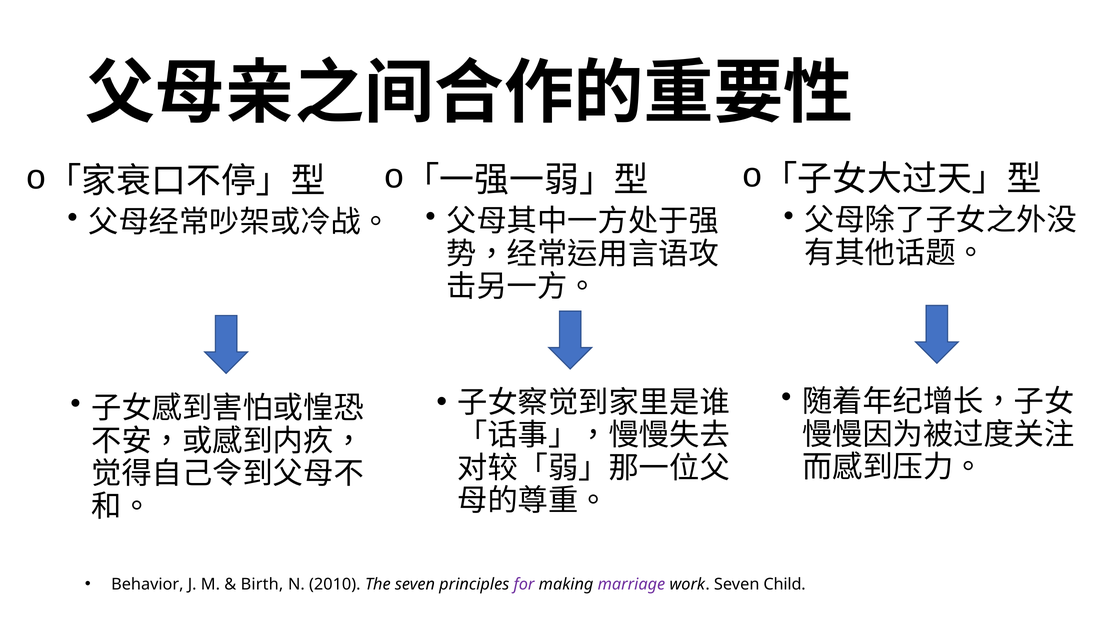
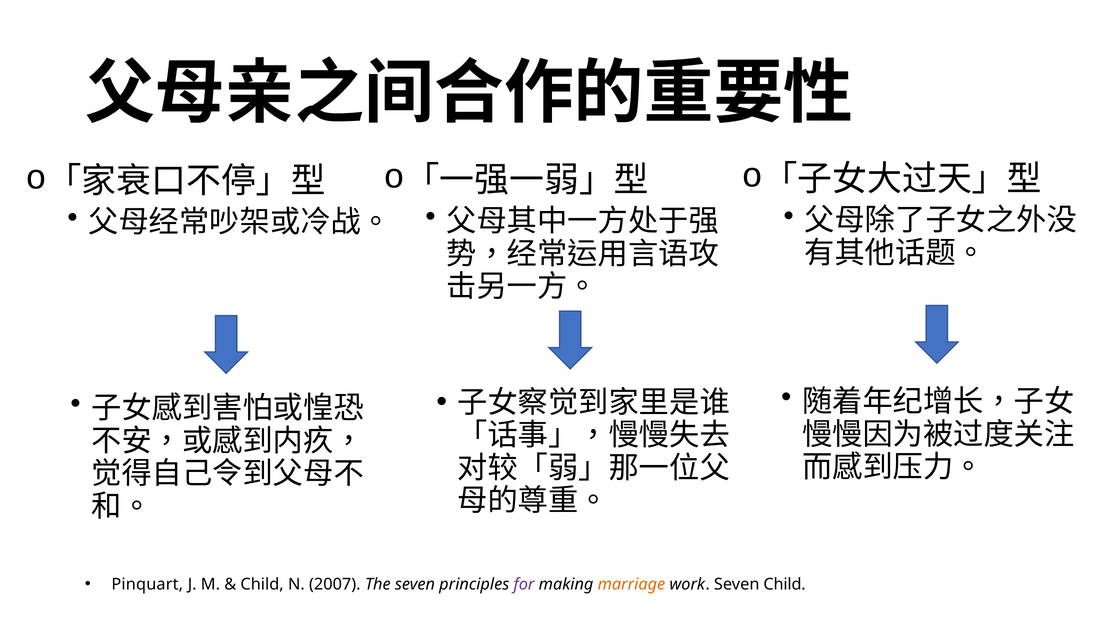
Behavior: Behavior -> Pinquart
Birth at (262, 585): Birth -> Child
2010: 2010 -> 2007
marriage colour: purple -> orange
